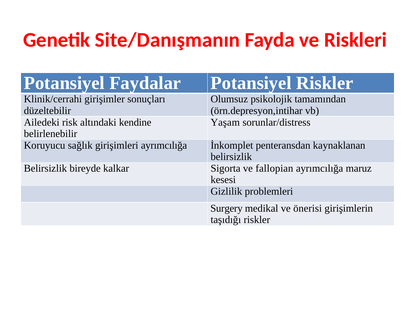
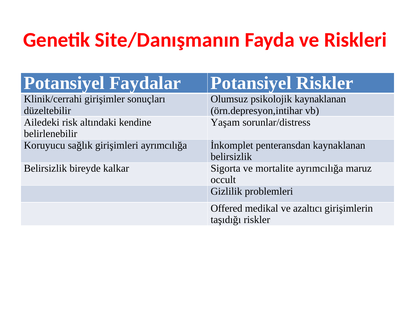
psikolojik tamamından: tamamından -> kaynaklanan
fallopian: fallopian -> mortalite
kesesi: kesesi -> occult
Surgery: Surgery -> Offered
önerisi: önerisi -> azaltıcı
